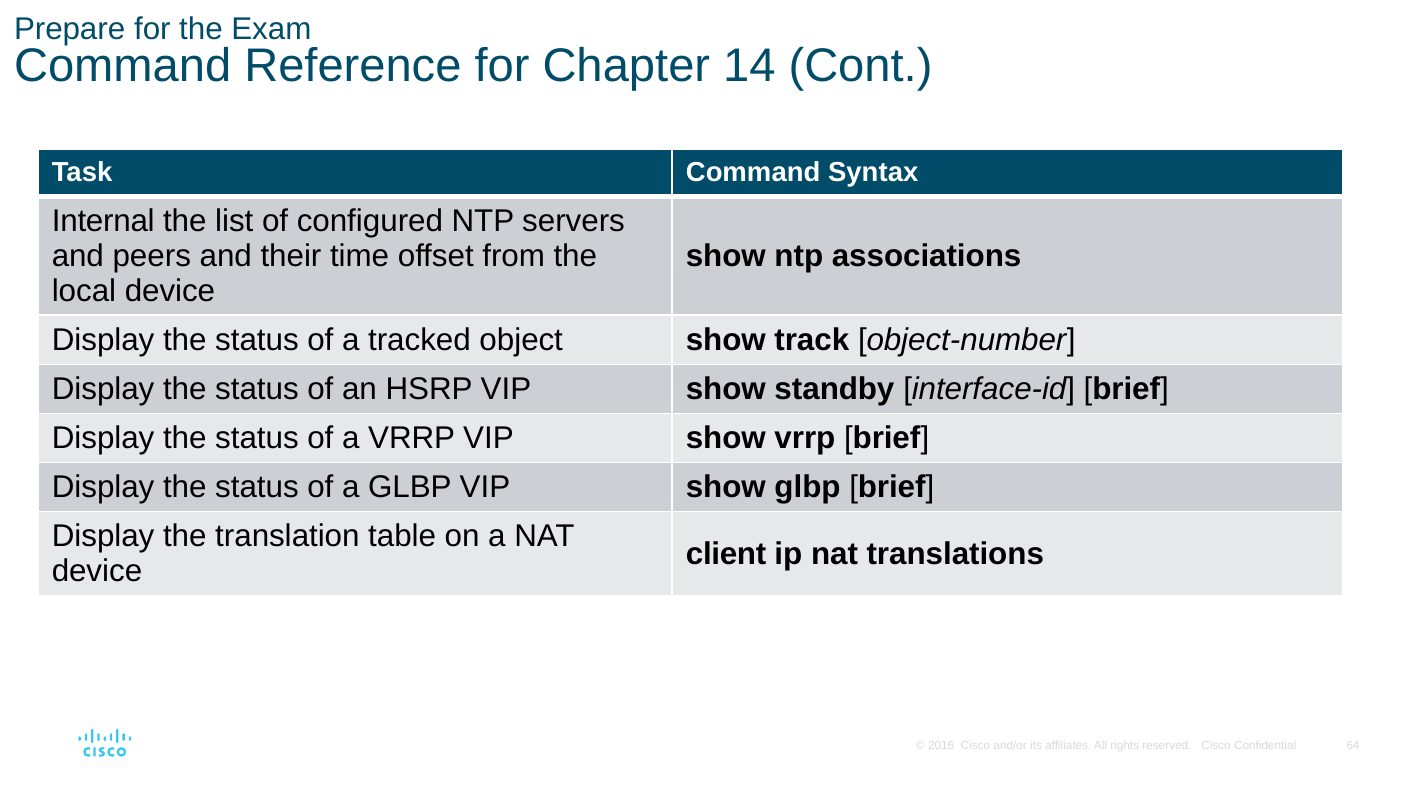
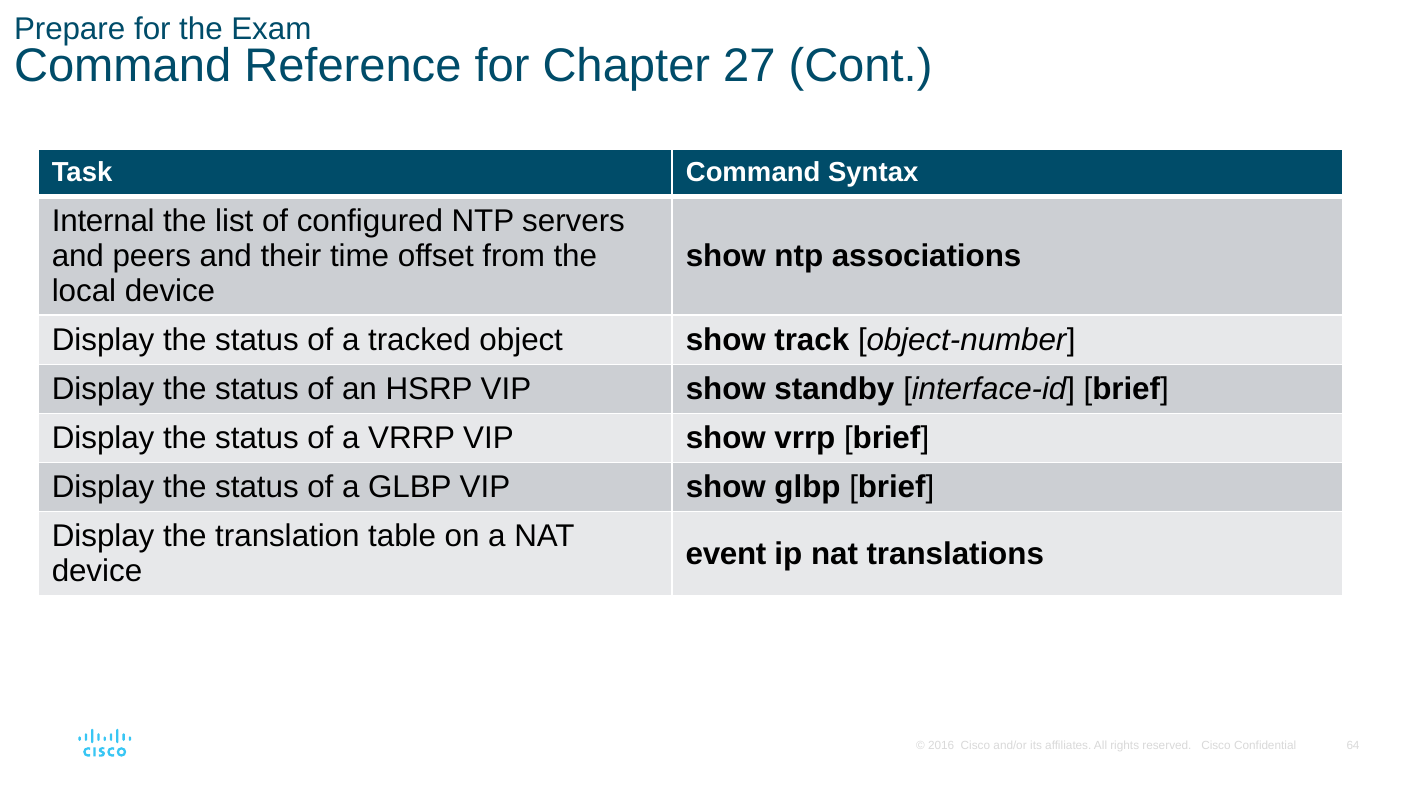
14: 14 -> 27
client: client -> event
